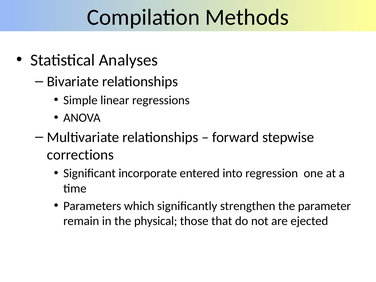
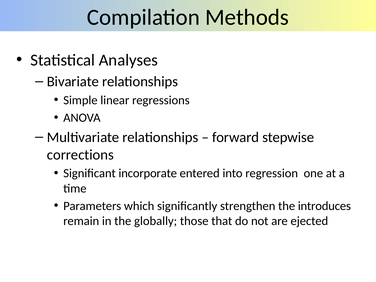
parameter: parameter -> introduces
physical: physical -> globally
